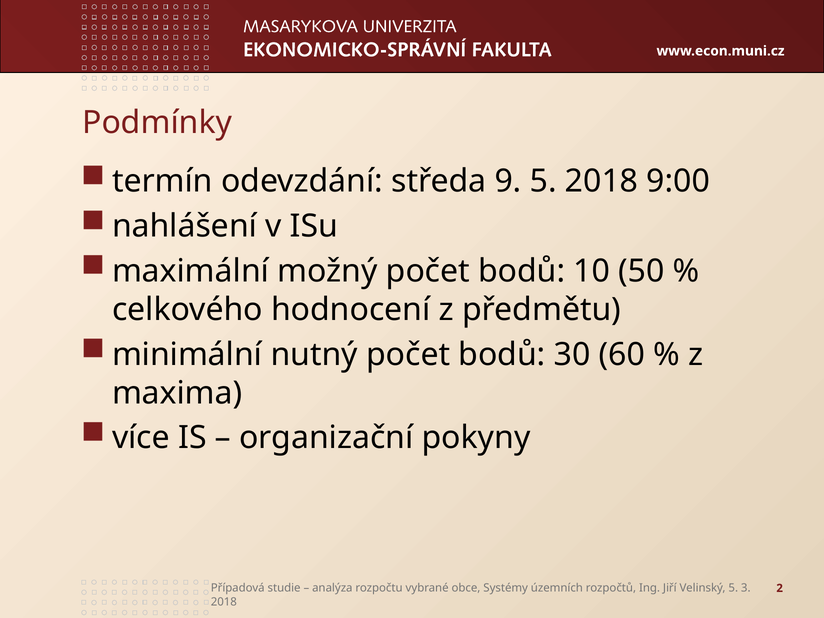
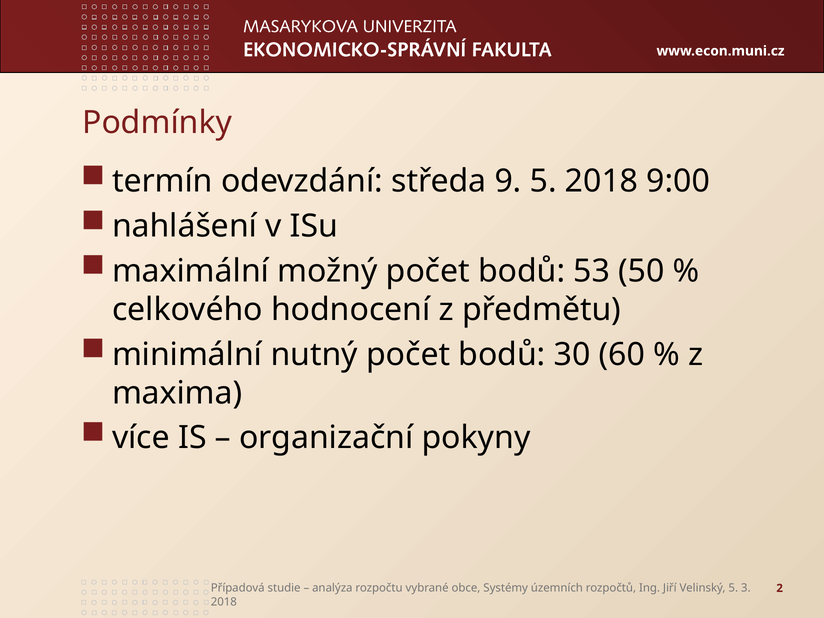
10: 10 -> 53
